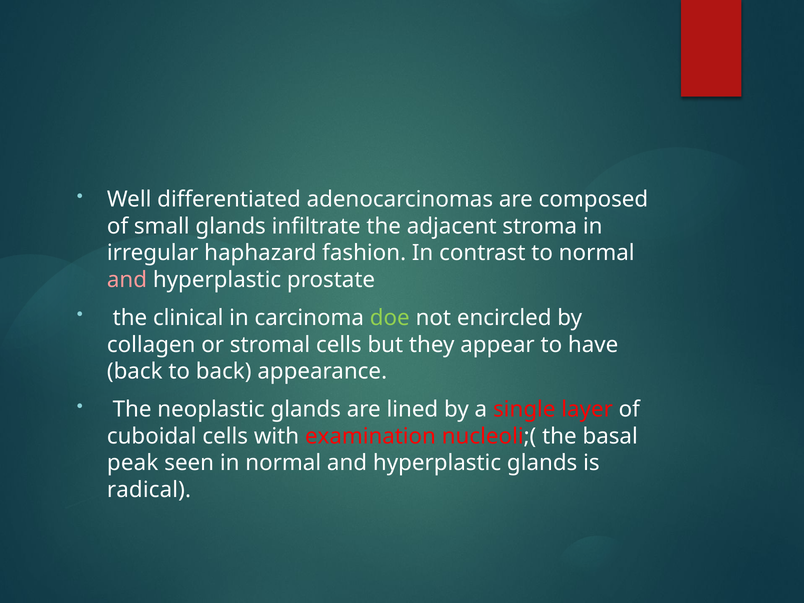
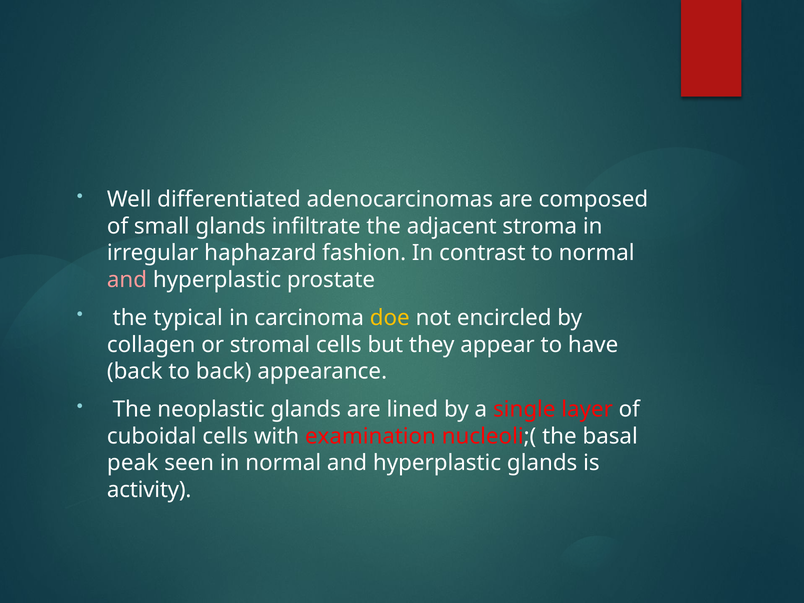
clinical: clinical -> typical
doe colour: light green -> yellow
radical: radical -> activity
